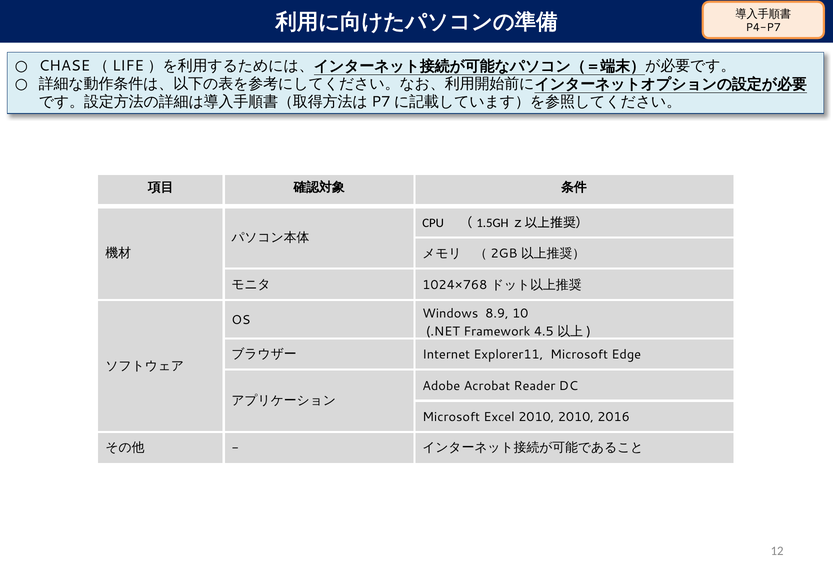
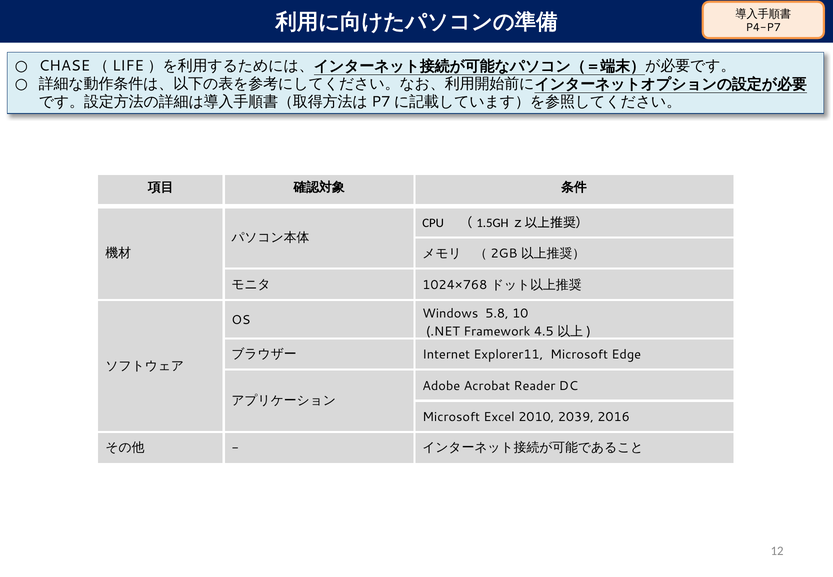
8.9: 8.9 -> 5.8
2010 2010: 2010 -> 2039
